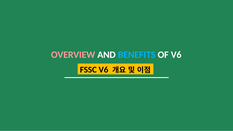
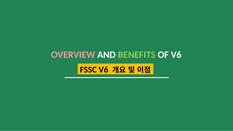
BENEFITS colour: light blue -> light green
